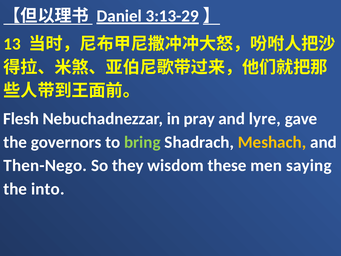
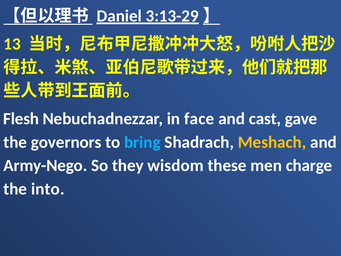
pray: pray -> face
lyre: lyre -> cast
bring colour: light green -> light blue
Then-Nego: Then-Nego -> Army-Nego
saying: saying -> charge
